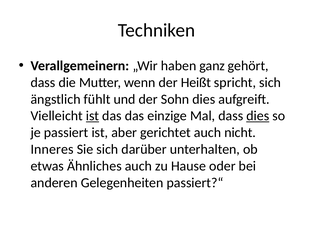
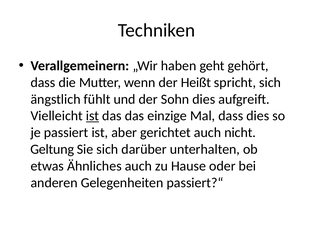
ganz: ganz -> geht
dies at (258, 116) underline: present -> none
Inneres: Inneres -> Geltung
